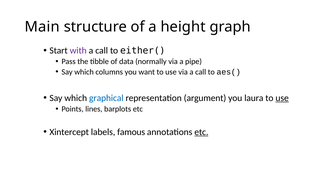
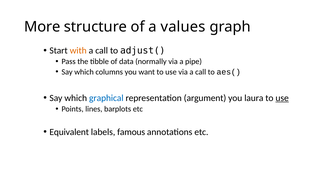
Main: Main -> More
height: height -> values
with colour: purple -> orange
either(: either( -> adjust(
Xintercept: Xintercept -> Equivalent
etc at (201, 132) underline: present -> none
